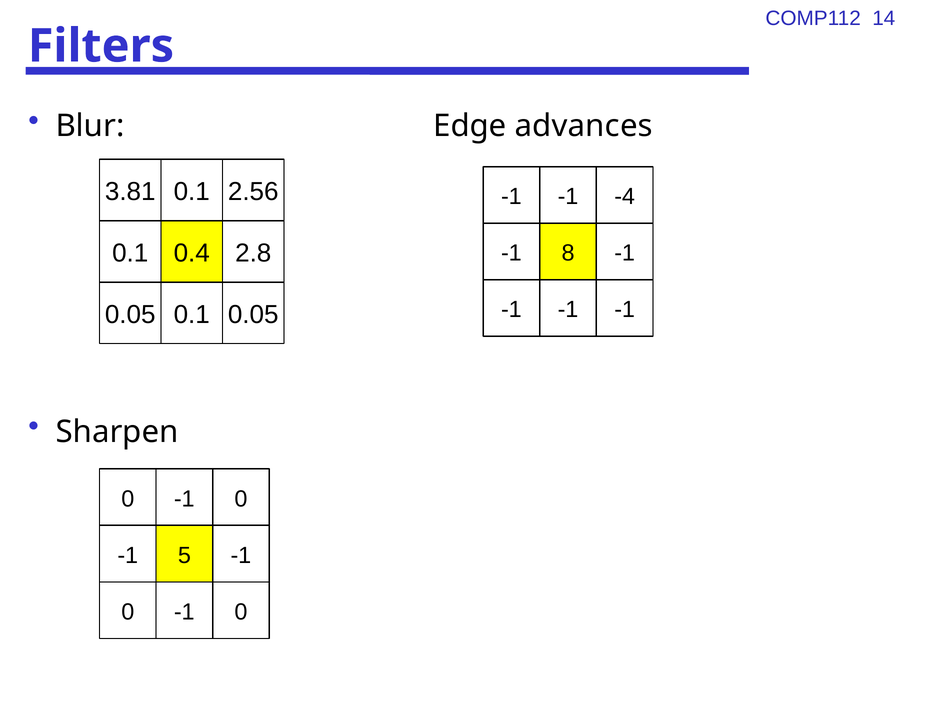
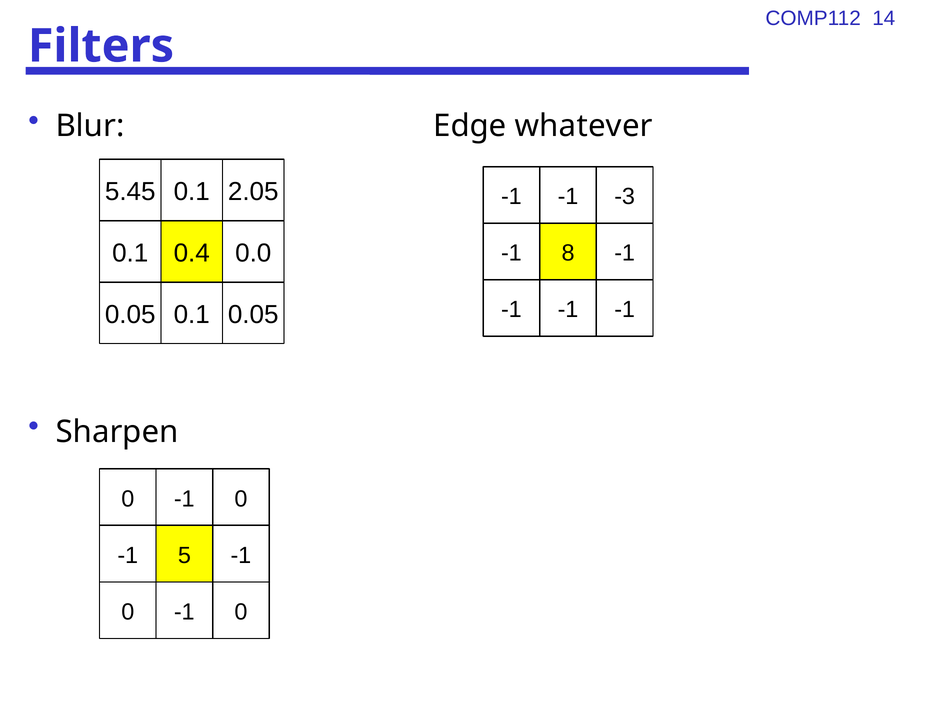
advances: advances -> whatever
3.81: 3.81 -> 5.45
2.56: 2.56 -> 2.05
-4: -4 -> -3
2.8: 2.8 -> 0.0
